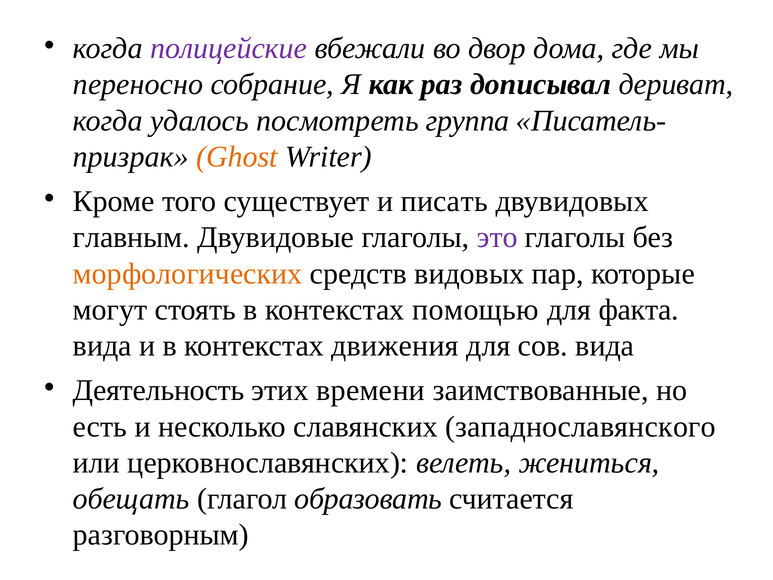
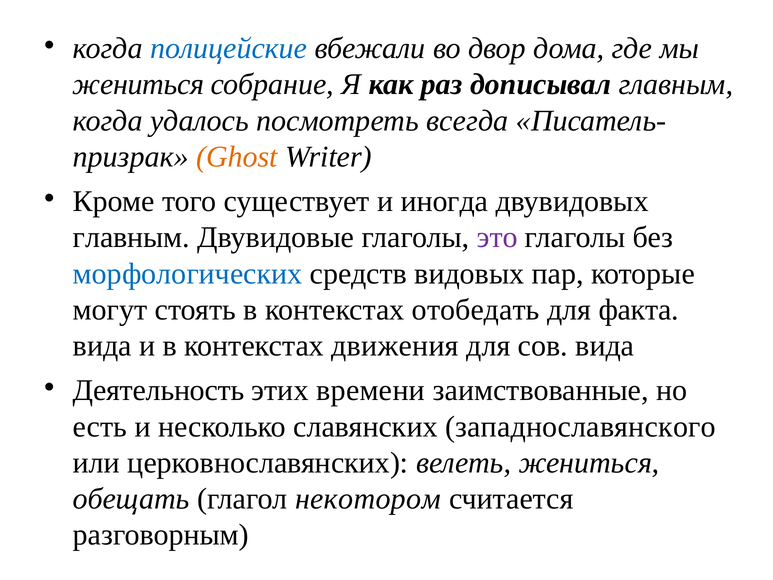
полицейские colour: purple -> blue
переносно at (138, 84): переносно -> жениться
дописывал дериват: дериват -> главным
группа: группа -> всегда
писать: писать -> иногда
морфологических colour: orange -> blue
помощью: помощью -> отобедать
образовать: образовать -> некотором
